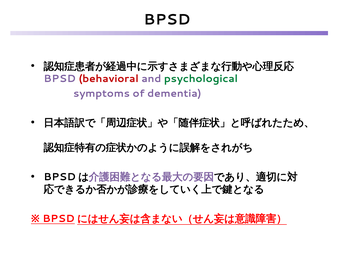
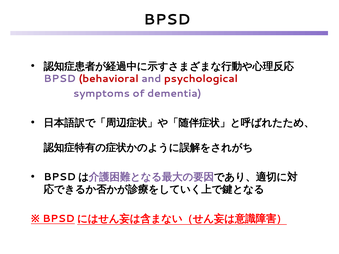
psychological colour: green -> red
